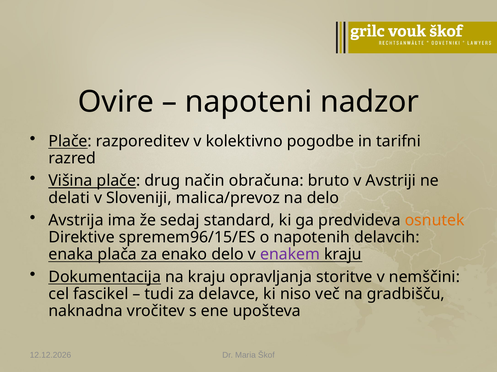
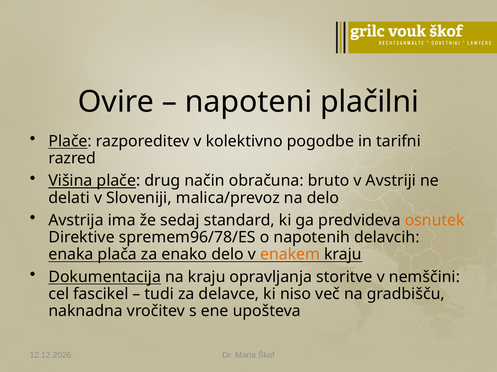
nadzor: nadzor -> plačilni
spremem96/15/ES: spremem96/15/ES -> spremem96/78/ES
enakem colour: purple -> orange
